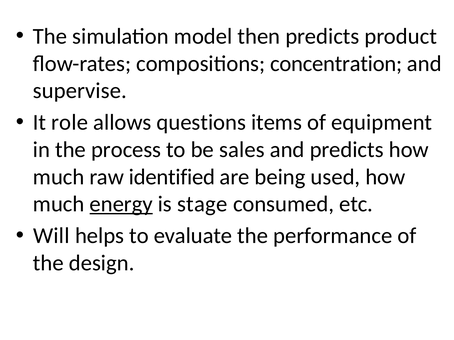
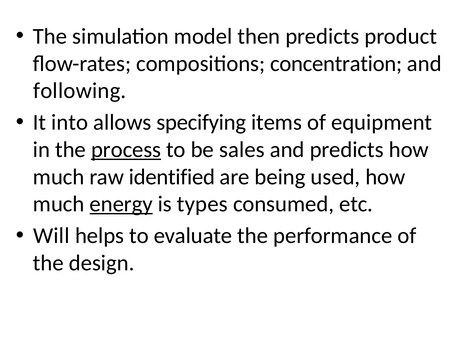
supervise: supervise -> following
role: role -> into
questions: questions -> specifying
process underline: none -> present
stage: stage -> types
